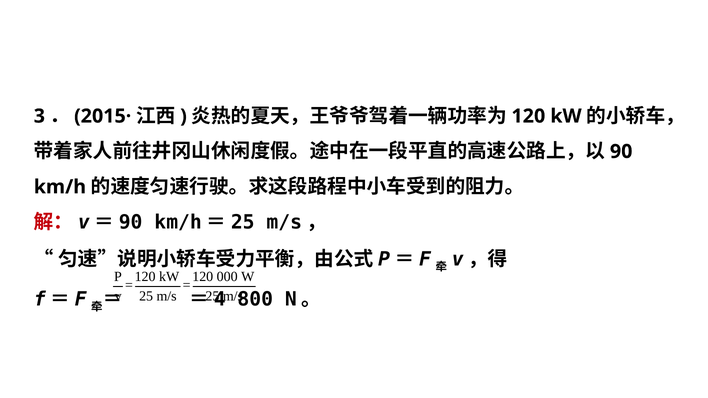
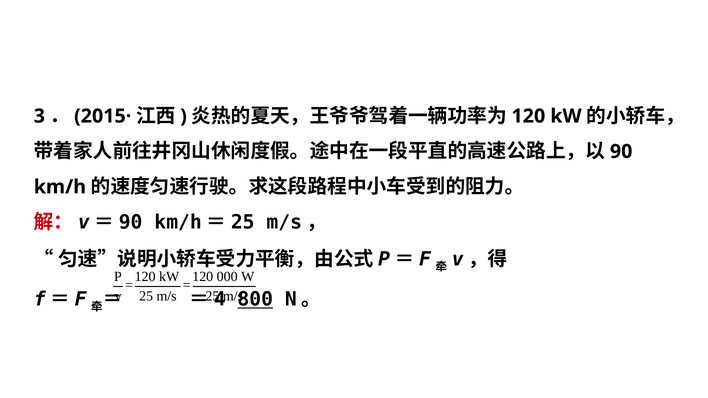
800 underline: none -> present
